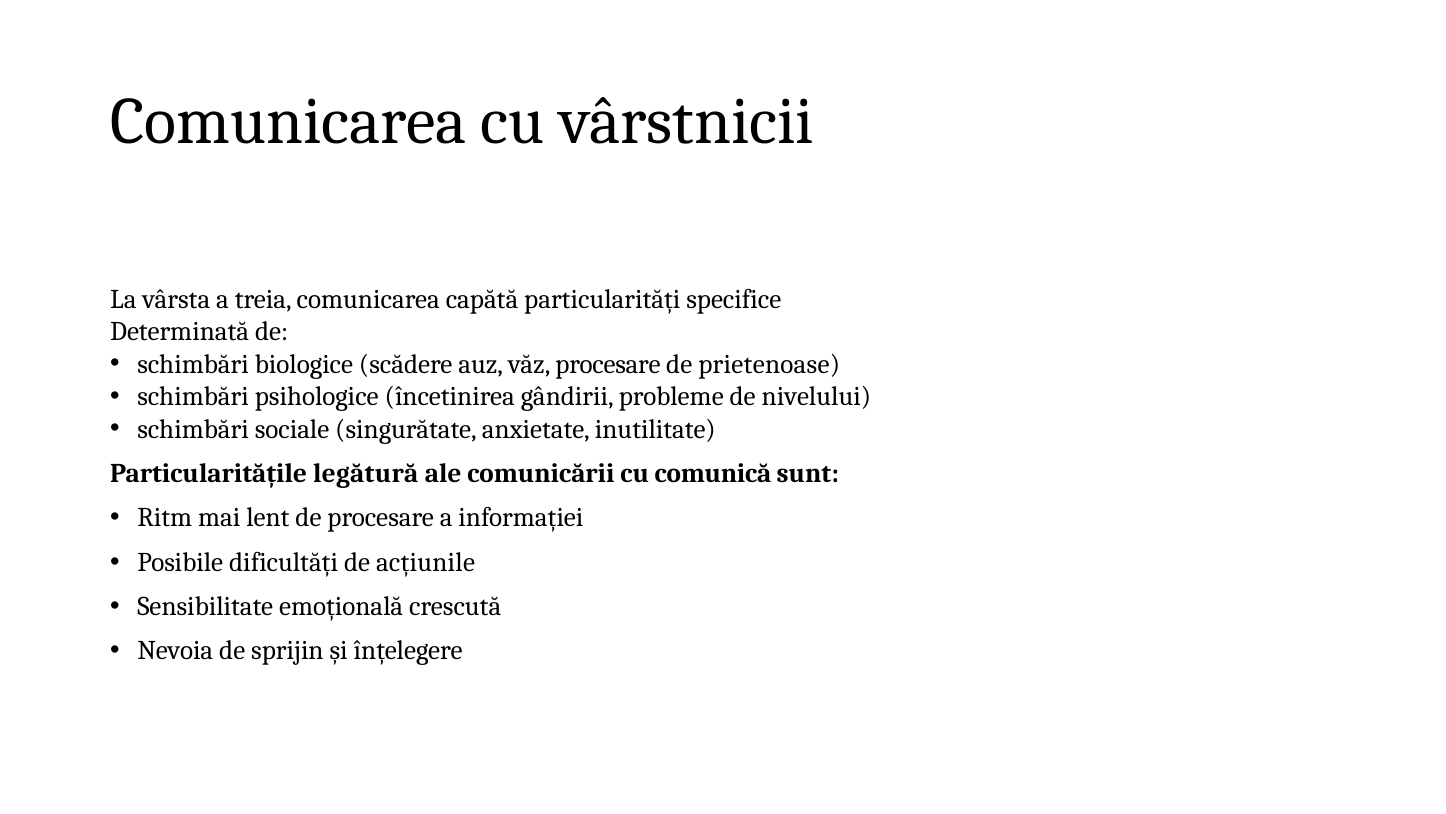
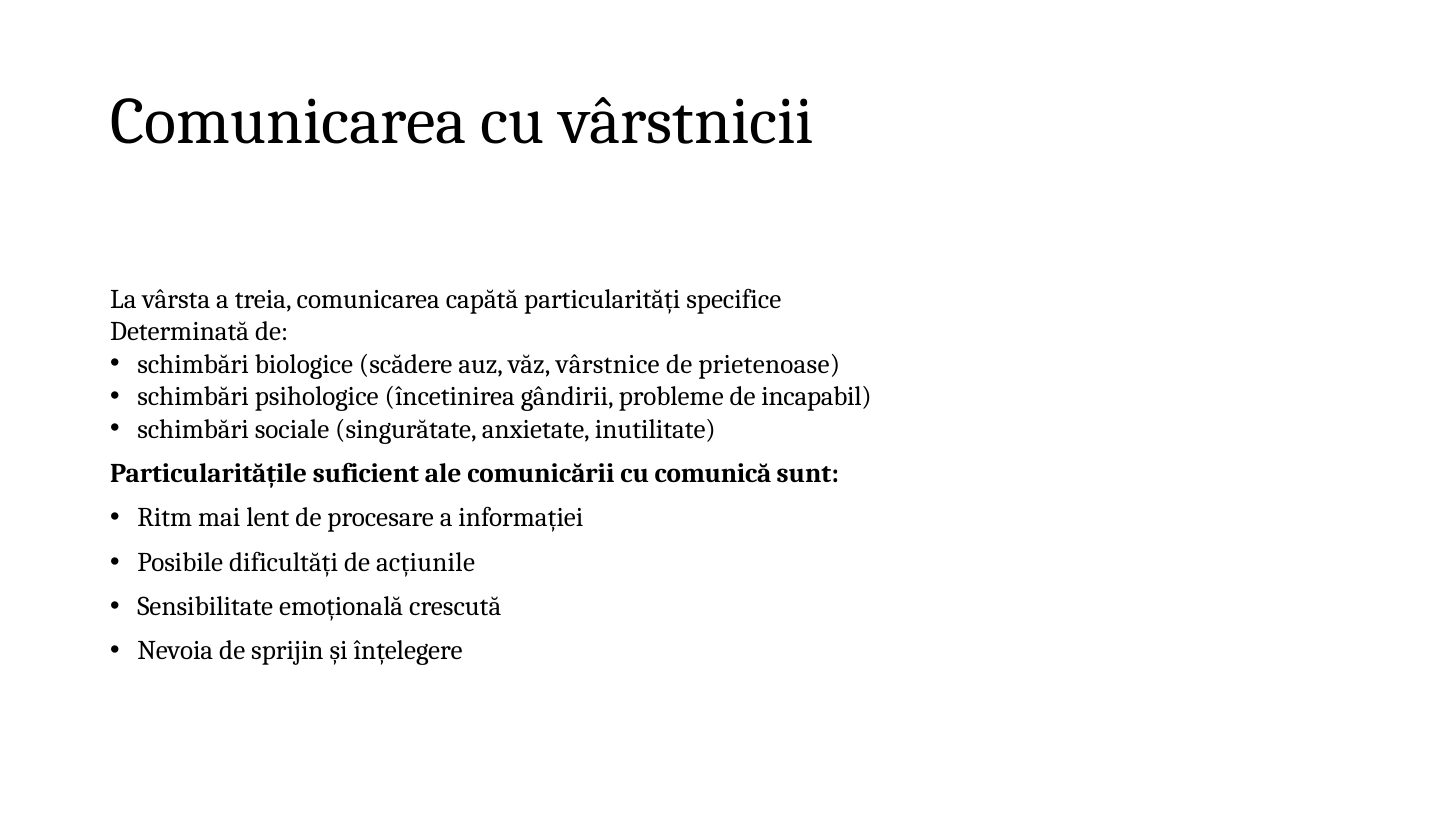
văz procesare: procesare -> vârstnice
nivelului: nivelului -> incapabil
legătură: legătură -> suficient
